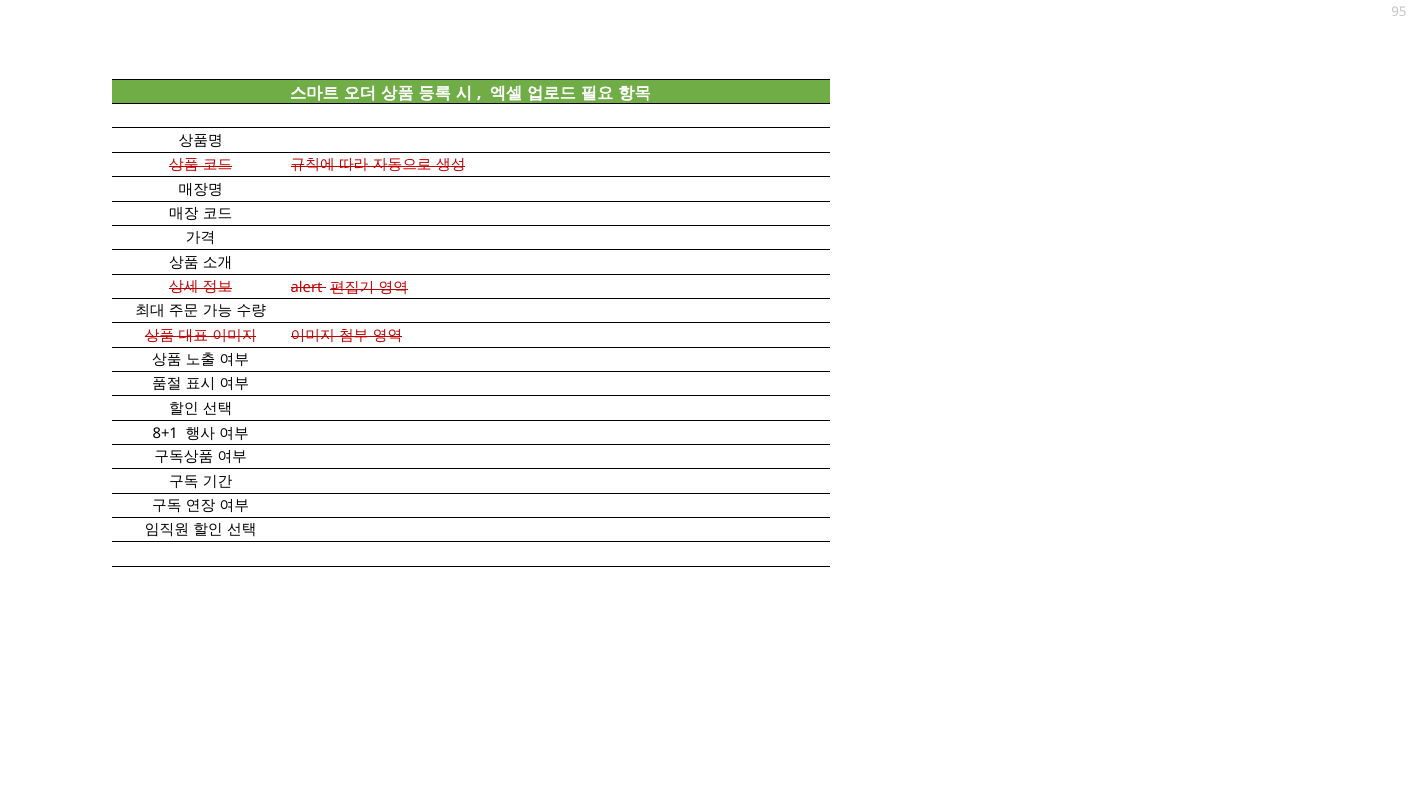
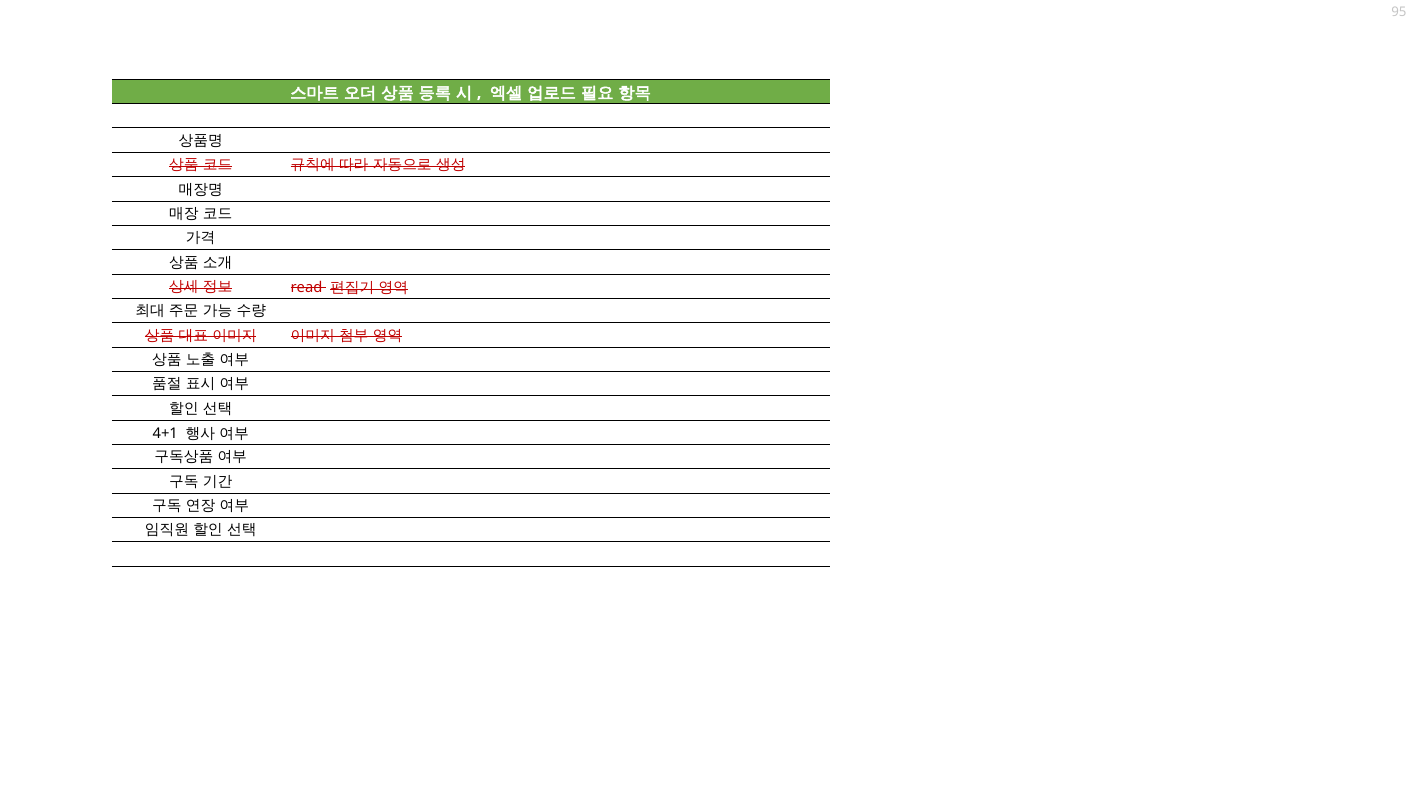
alert: alert -> read
8+1: 8+1 -> 4+1
